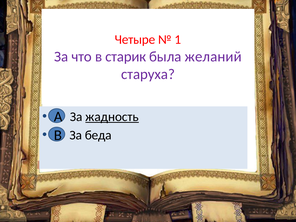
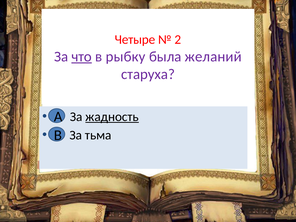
1: 1 -> 2
что underline: none -> present
старик: старик -> рыбку
беда: беда -> тьма
